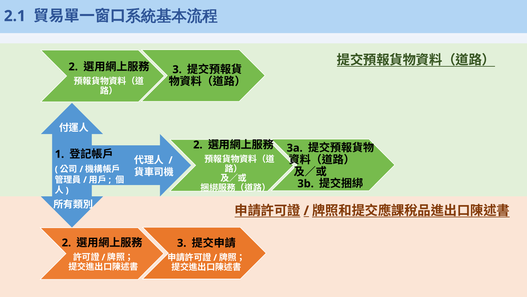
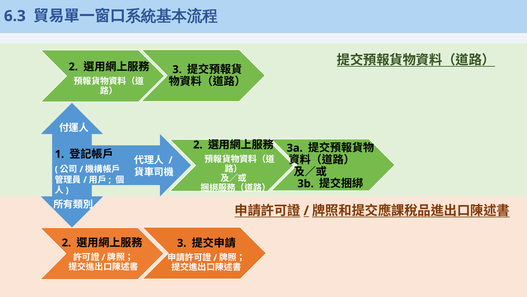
2.1: 2.1 -> 6.3
